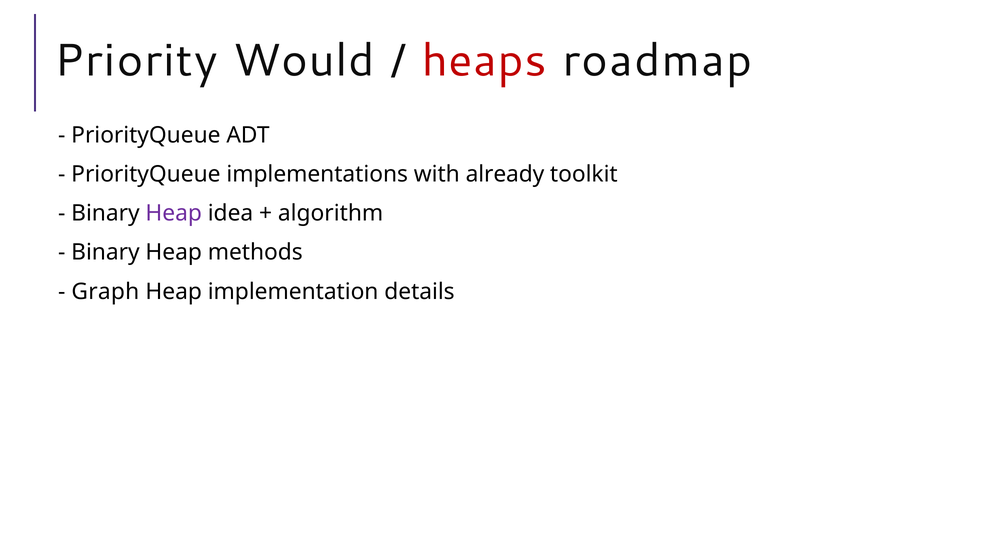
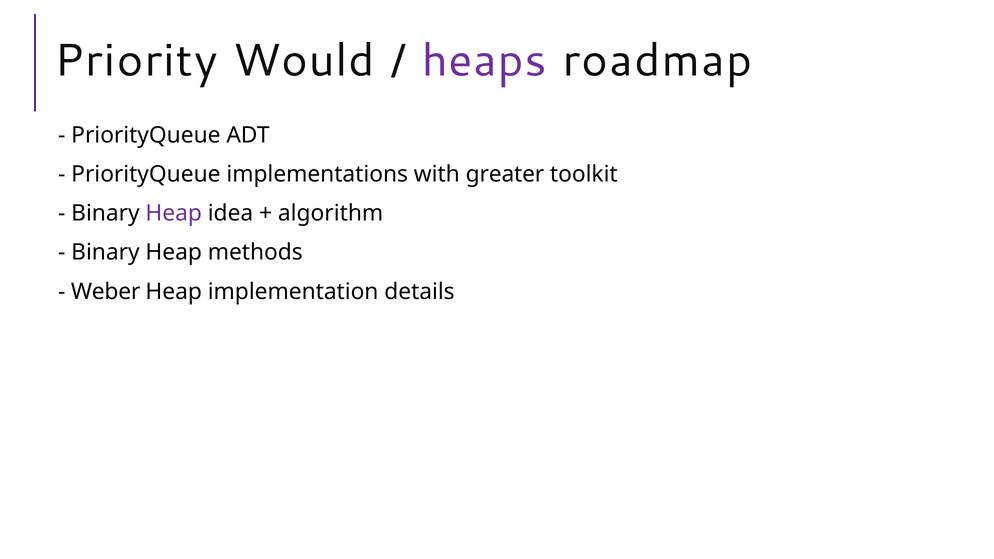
heaps colour: red -> purple
already: already -> greater
Graph: Graph -> Weber
